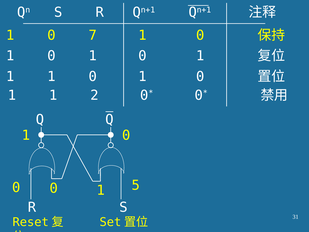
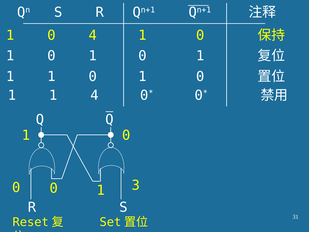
0 7: 7 -> 4
1 2: 2 -> 4
5: 5 -> 3
